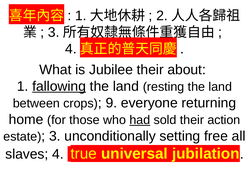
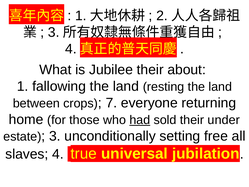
fallowing underline: present -> none
9: 9 -> 7
action: action -> under
